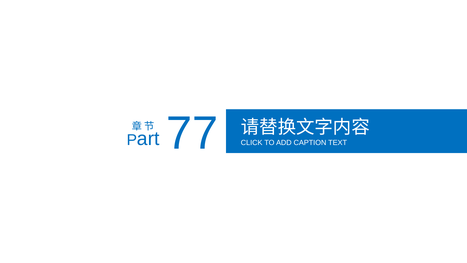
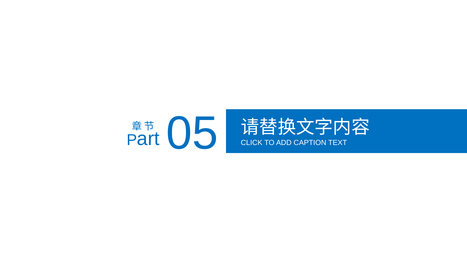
77: 77 -> 05
